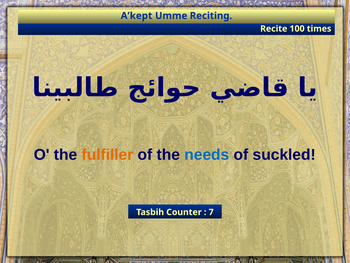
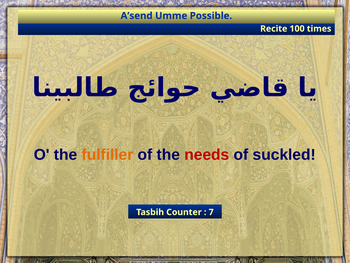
A’kept: A’kept -> A’send
Reciting: Reciting -> Possible
needs colour: blue -> red
